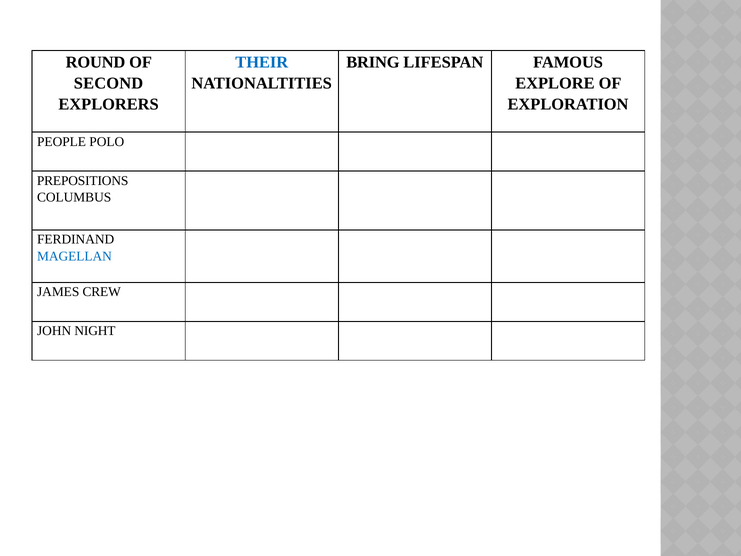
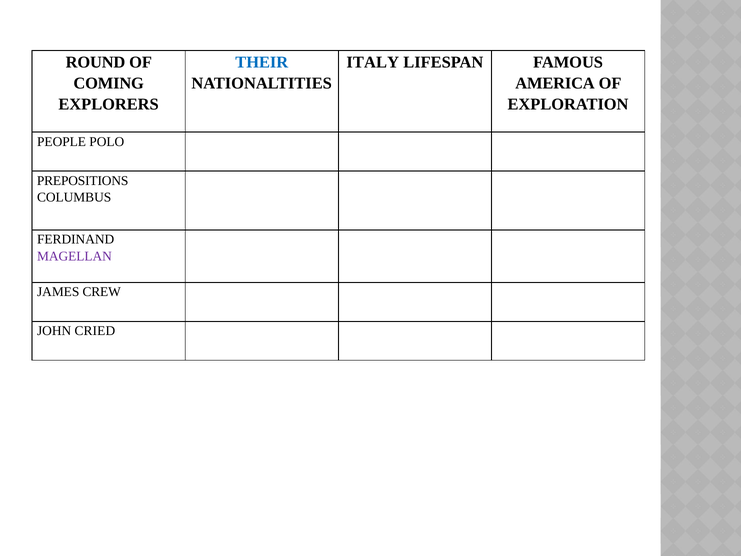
BRING: BRING -> ITALY
SECOND: SECOND -> COMING
EXPLORE: EXPLORE -> AMERICA
MAGELLAN colour: blue -> purple
NIGHT: NIGHT -> CRIED
